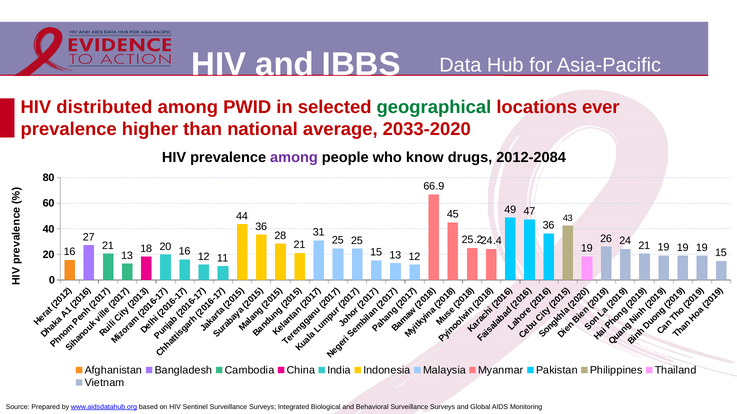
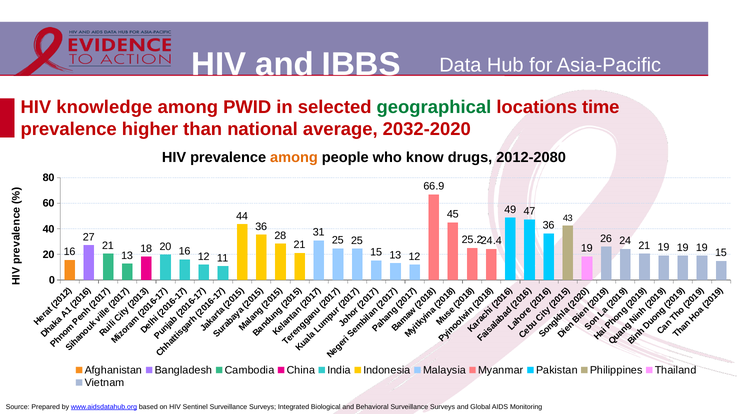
distributed: distributed -> knowledge
ever: ever -> time
2033-2020: 2033-2020 -> 2032-2020
among at (294, 158) colour: purple -> orange
2012-2084: 2012-2084 -> 2012-2080
